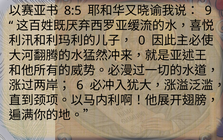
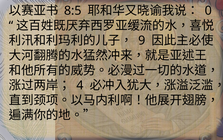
9: 9 -> 0
0: 0 -> 9
6: 6 -> 4
